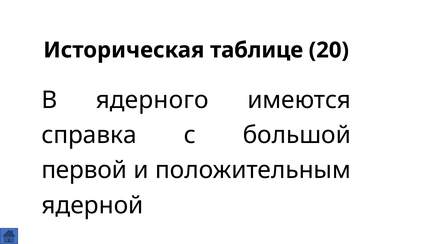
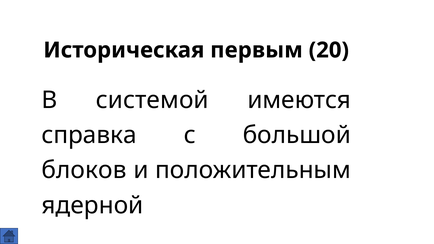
таблице: таблице -> первым
ядерного: ядерного -> системой
первой: первой -> блоков
